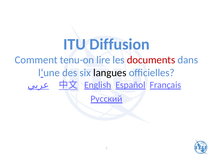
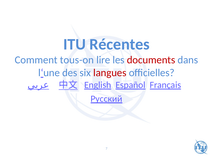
Diffusion: Diffusion -> Récentes
tenu-on: tenu-on -> tous-on
langues colour: black -> red
